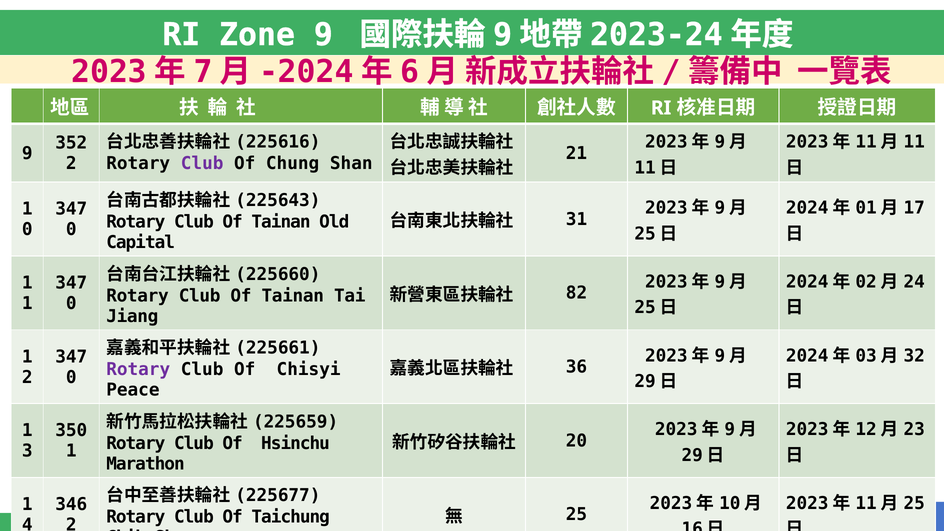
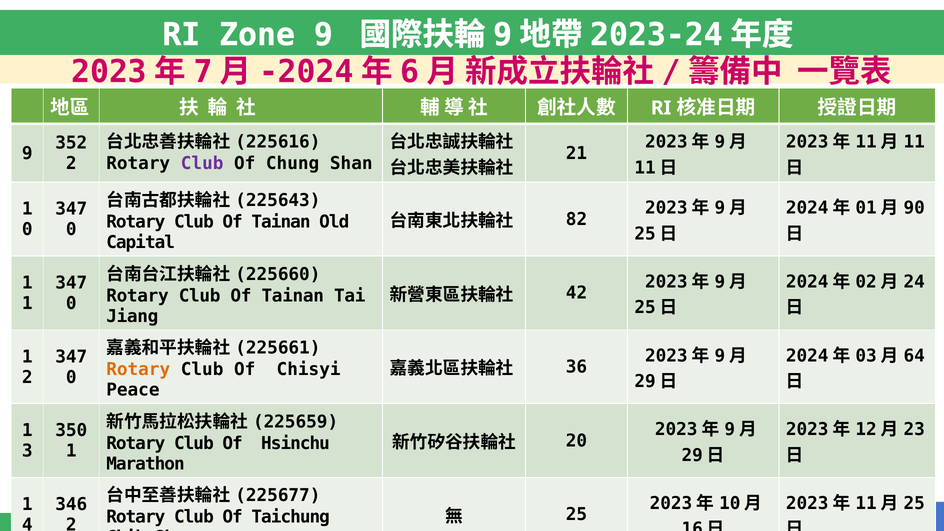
17: 17 -> 90
31: 31 -> 82
82: 82 -> 42
32: 32 -> 64
Rotary at (138, 369) colour: purple -> orange
